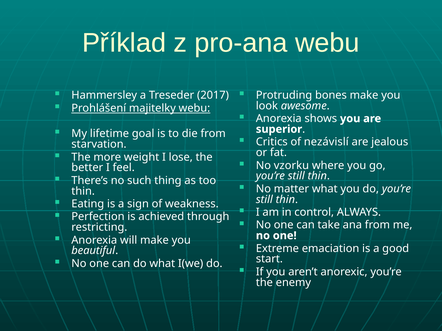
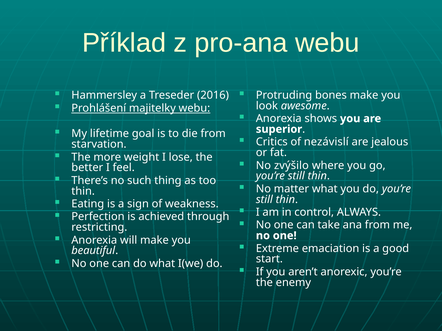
2017: 2017 -> 2016
vzorku: vzorku -> zvýšilo
